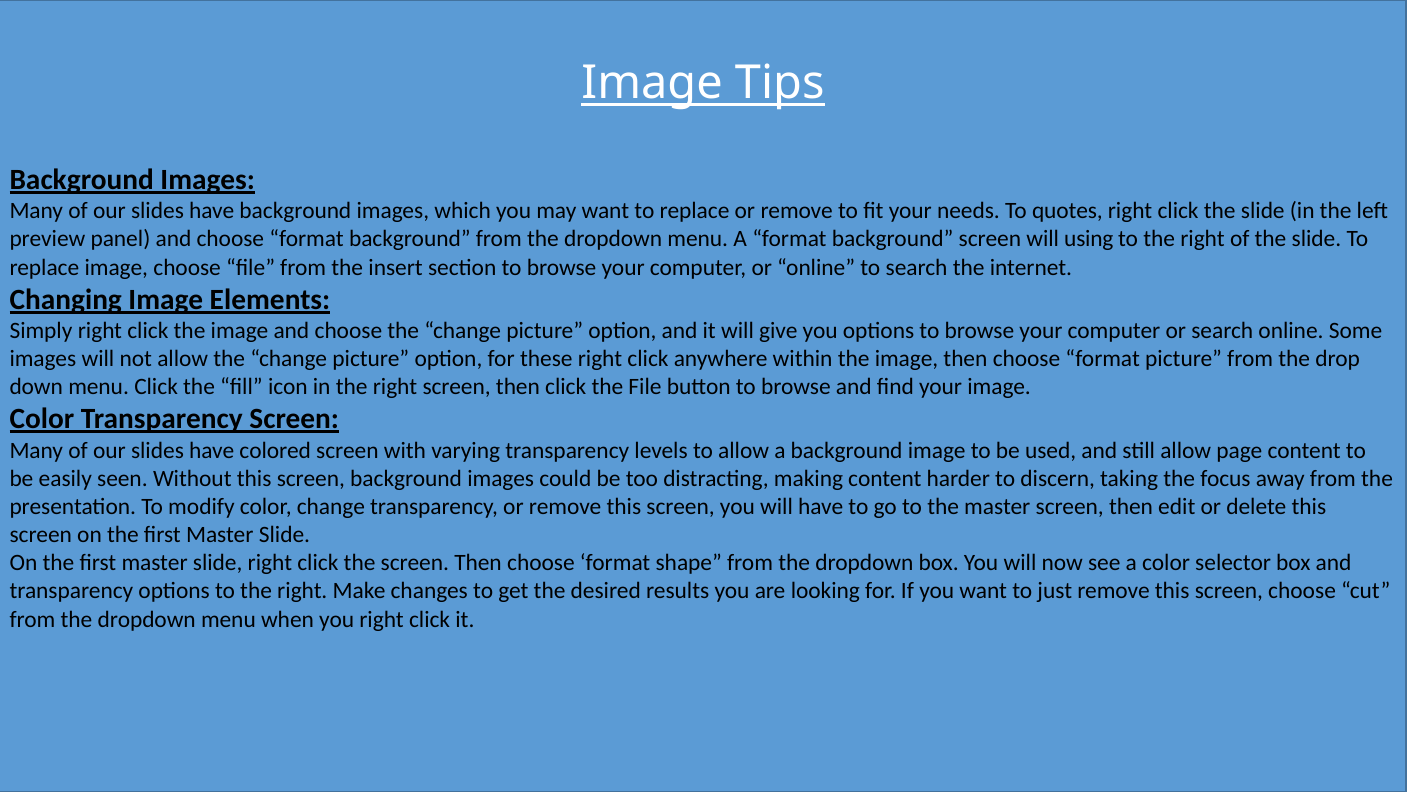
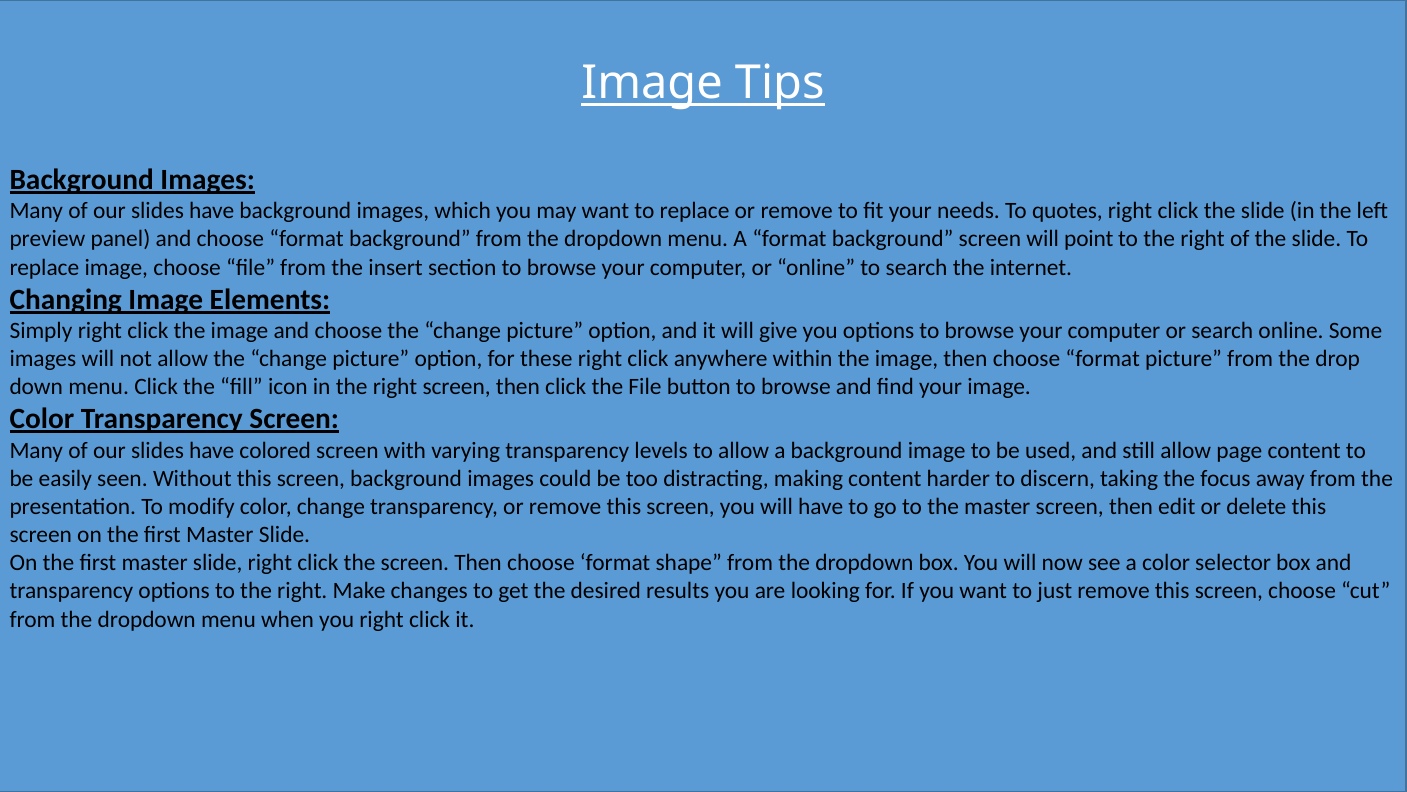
using: using -> point
